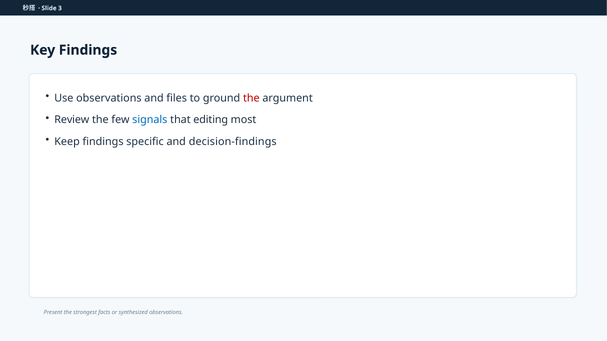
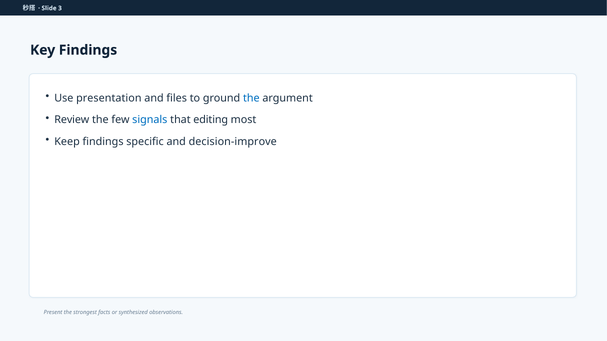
Use observations: observations -> presentation
the at (251, 98) colour: red -> blue
decision-findings: decision-findings -> decision-improve
